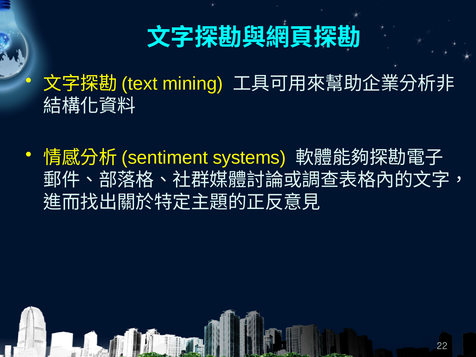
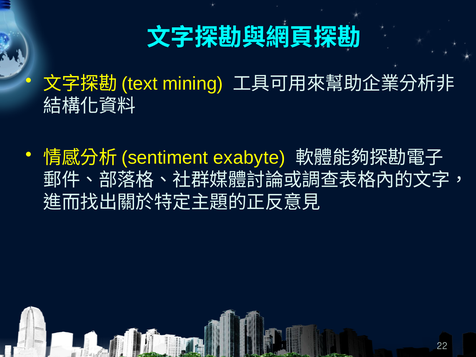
systems: systems -> exabyte
